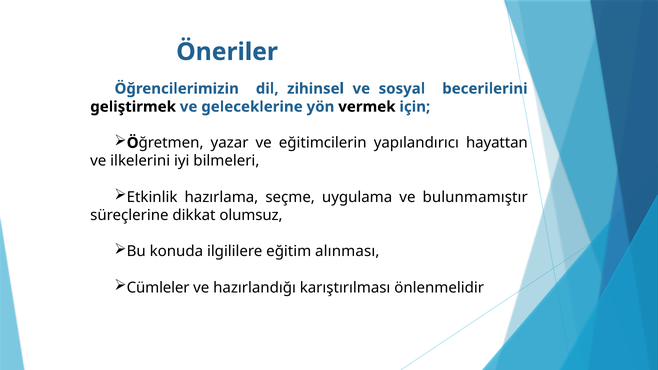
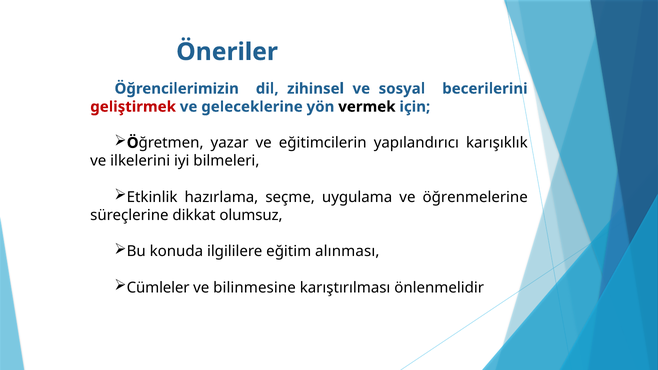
geliştirmek colour: black -> red
hayattan: hayattan -> karışıklık
bulunmamıştır: bulunmamıştır -> öğrenmelerine
hazırlandığı: hazırlandığı -> bilinmesine
